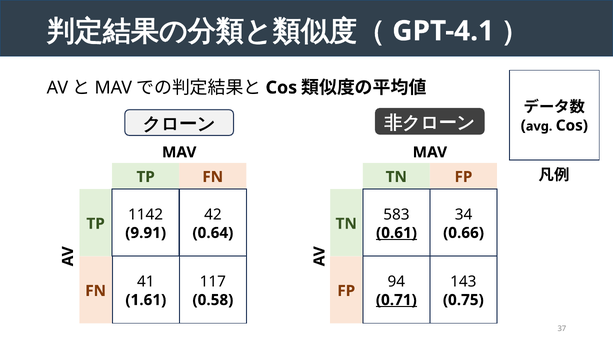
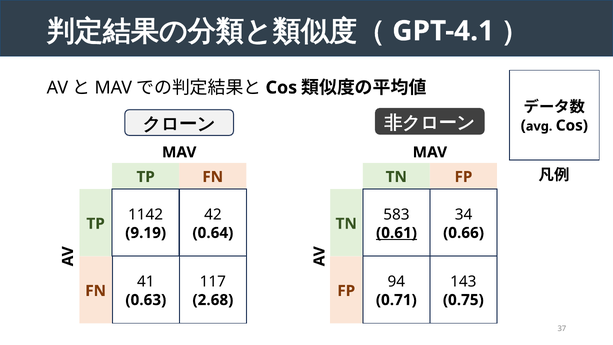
9.91: 9.91 -> 9.19
1.61: 1.61 -> 0.63
0.58: 0.58 -> 2.68
0.71 underline: present -> none
